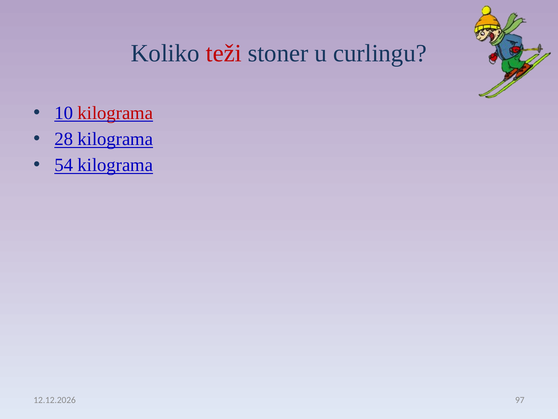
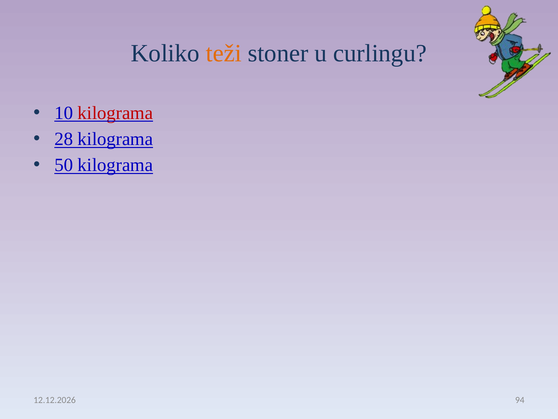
teži colour: red -> orange
54: 54 -> 50
97: 97 -> 94
